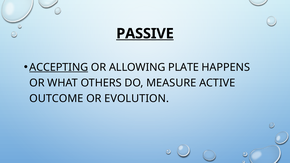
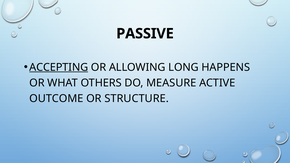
PASSIVE underline: present -> none
PLATE: PLATE -> LONG
EVOLUTION: EVOLUTION -> STRUCTURE
